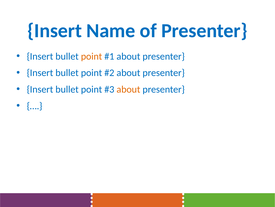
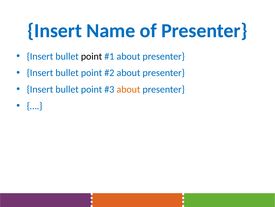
point at (91, 56) colour: orange -> black
